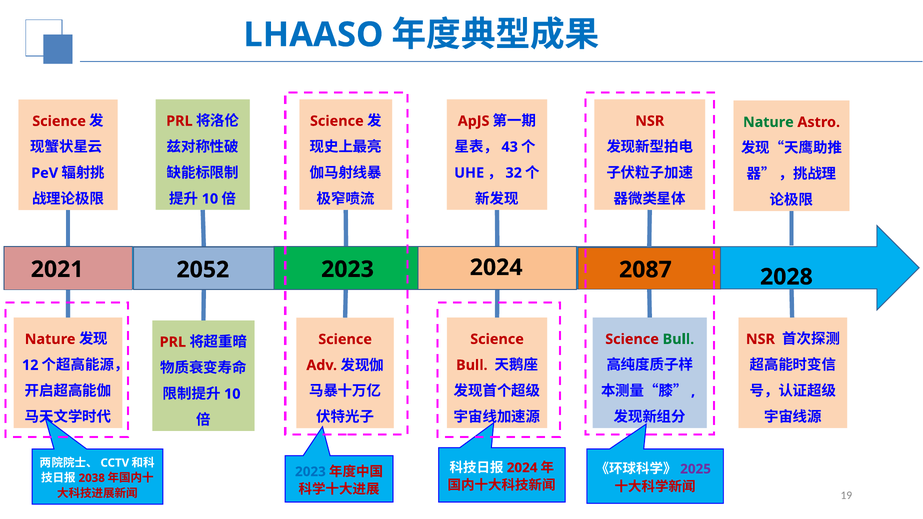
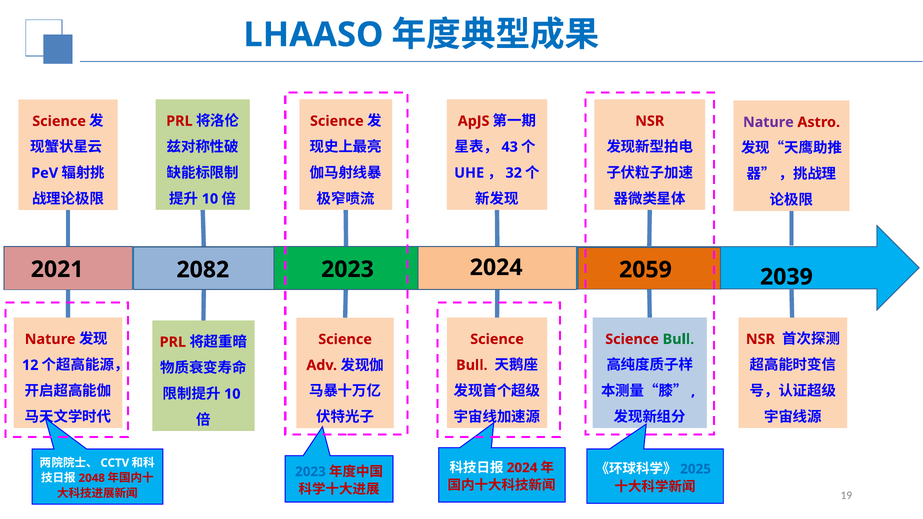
Nature at (768, 122) colour: green -> purple
2052: 2052 -> 2082
2028: 2028 -> 2039
2087: 2087 -> 2059
2025 colour: purple -> blue
2038: 2038 -> 2048
